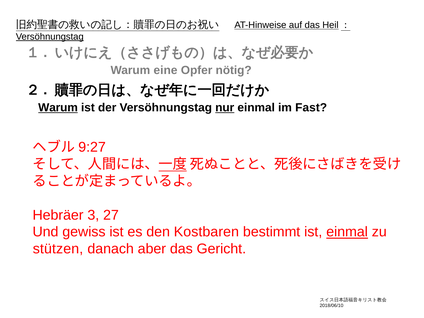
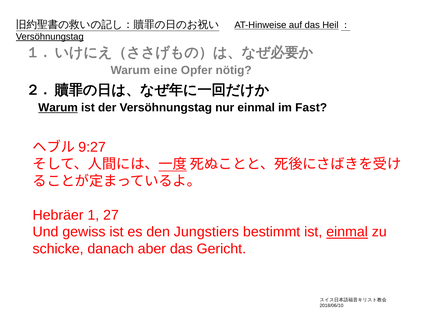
nur underline: present -> none
3: 3 -> 1
Kostbaren: Kostbaren -> Jungstiers
stützen: stützen -> schicke
